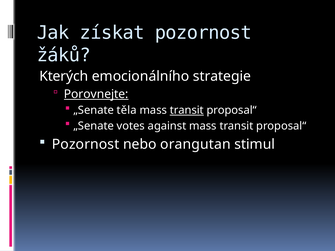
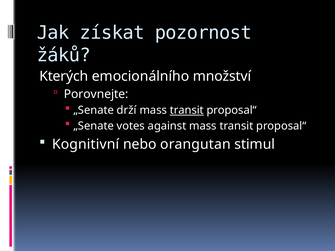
strategie: strategie -> množství
Porovnejte underline: present -> none
těla: těla -> drží
Pozornost at (86, 145): Pozornost -> Kognitivní
